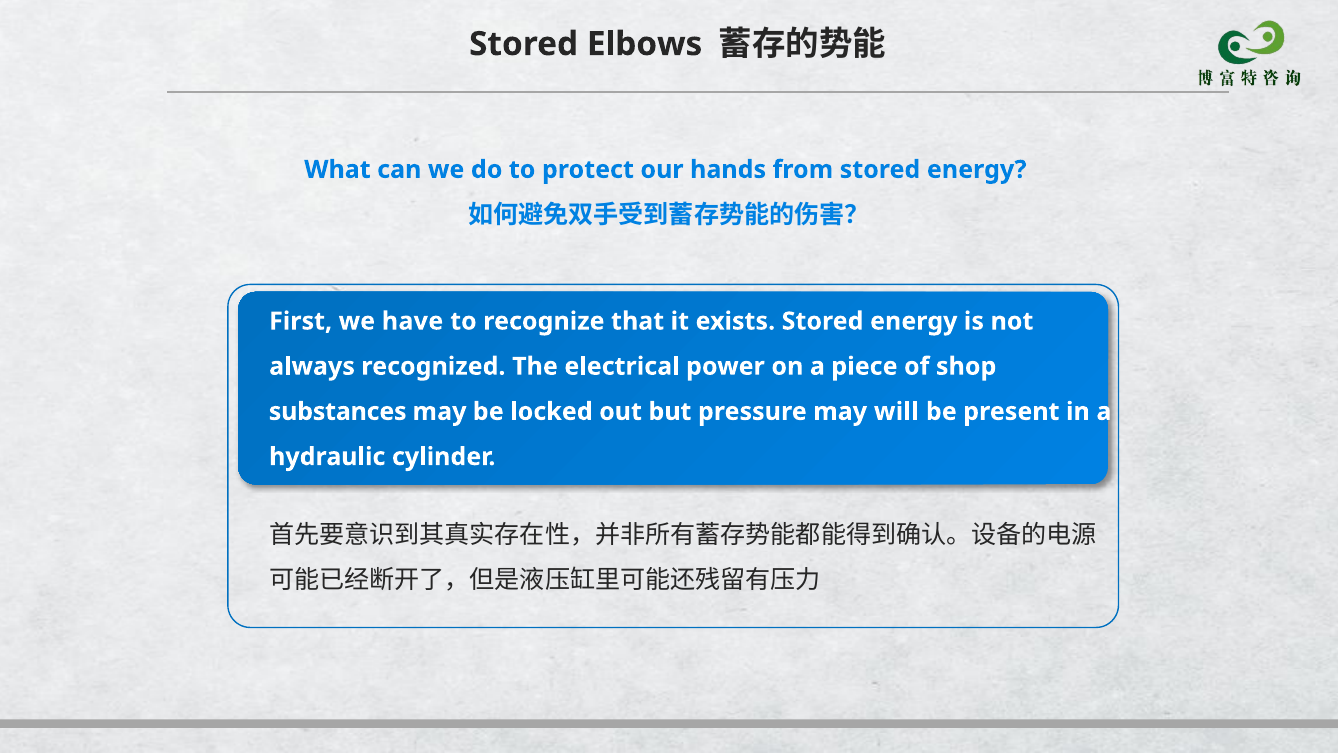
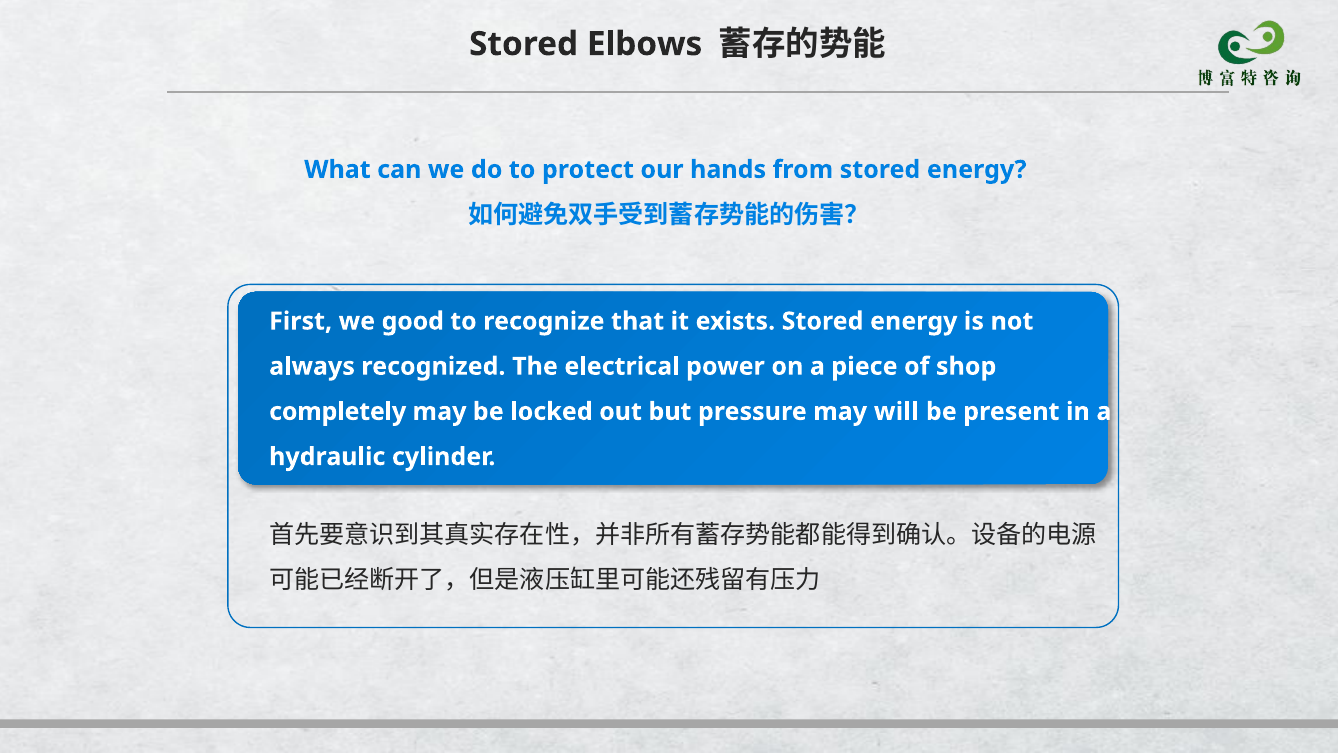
have: have -> good
substances: substances -> completely
